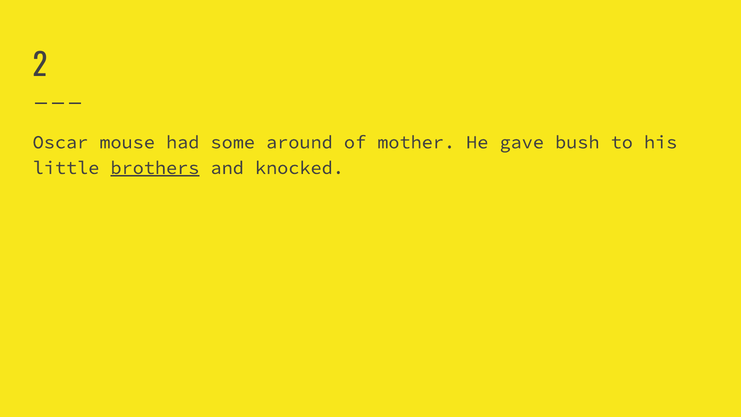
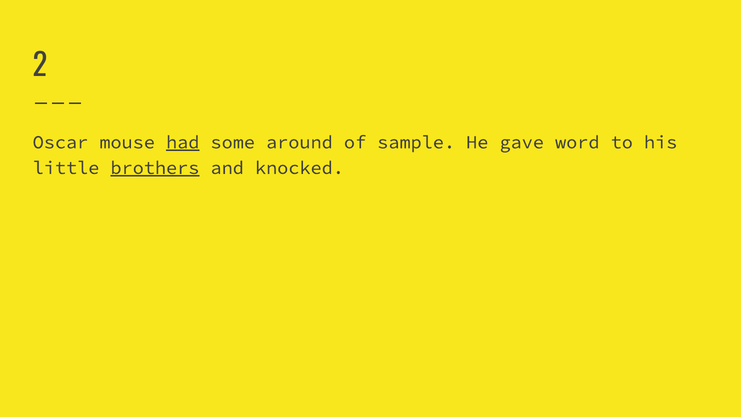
had underline: none -> present
mother: mother -> sample
bush: bush -> word
